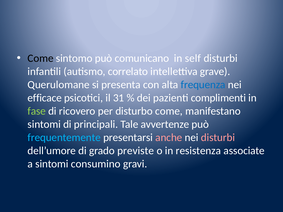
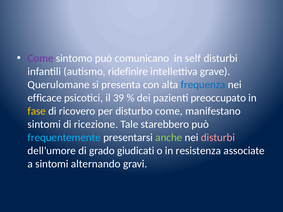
Come at (41, 58) colour: black -> purple
correlato: correlato -> ridefinire
31: 31 -> 39
complimenti: complimenti -> preoccupato
fase colour: light green -> yellow
principali: principali -> ricezione
avvertenze: avvertenze -> starebbero
anche colour: pink -> light green
previste: previste -> giudicati
consumino: consumino -> alternando
